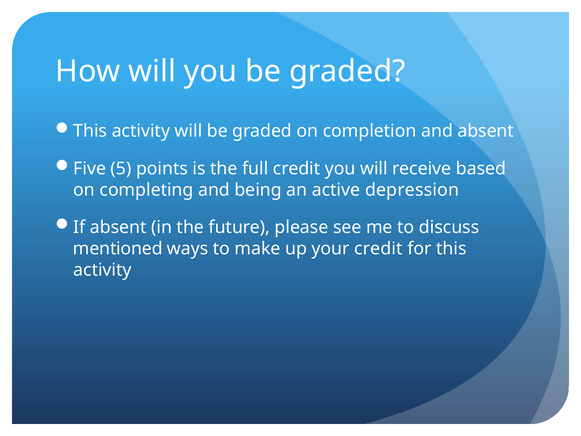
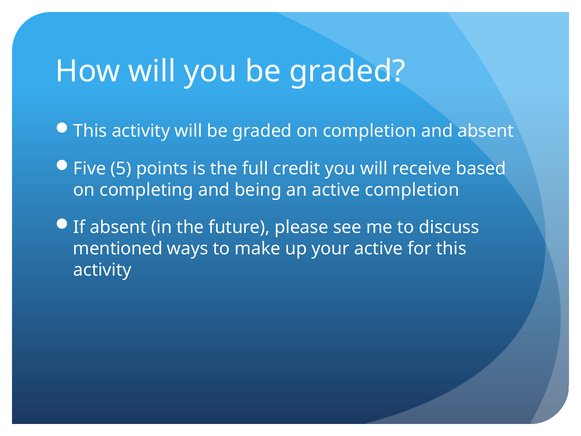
active depression: depression -> completion
your credit: credit -> active
